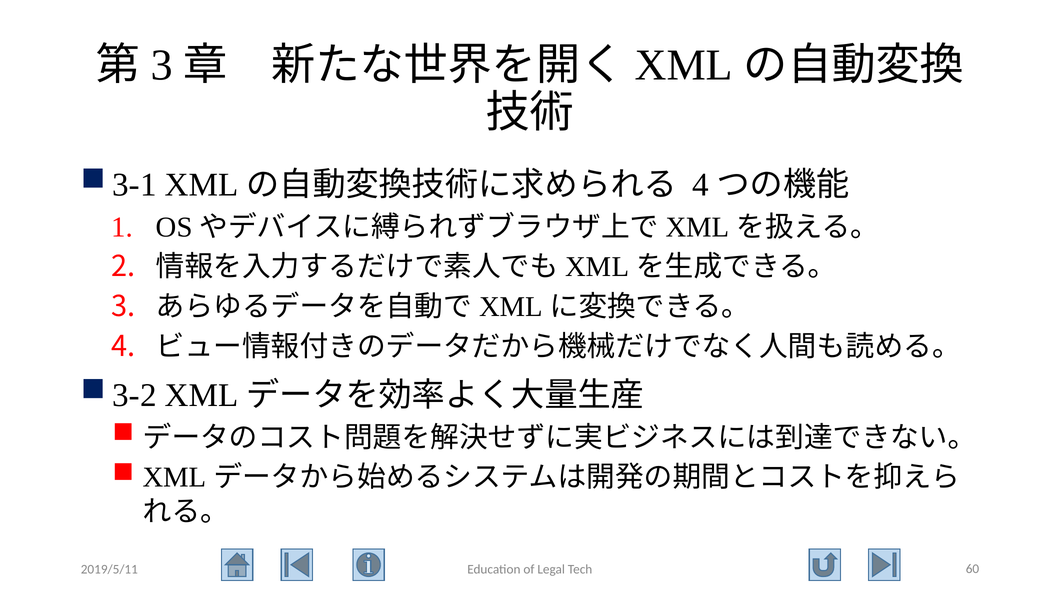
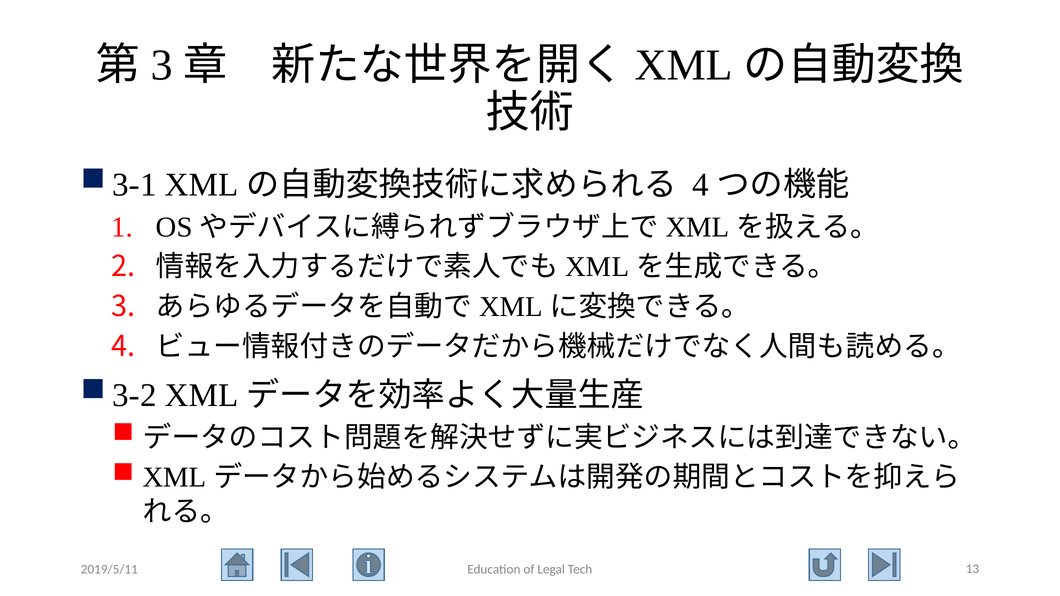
60: 60 -> 13
